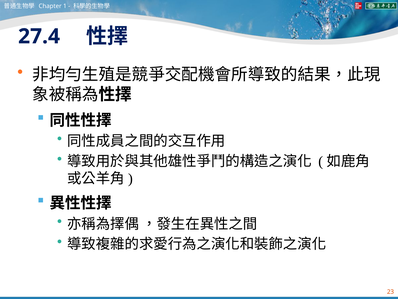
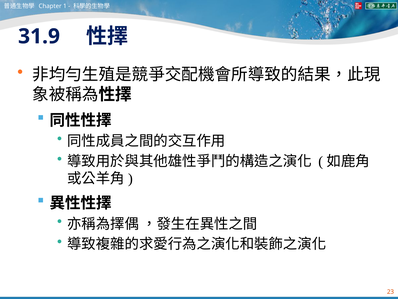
27.4: 27.4 -> 31.9
